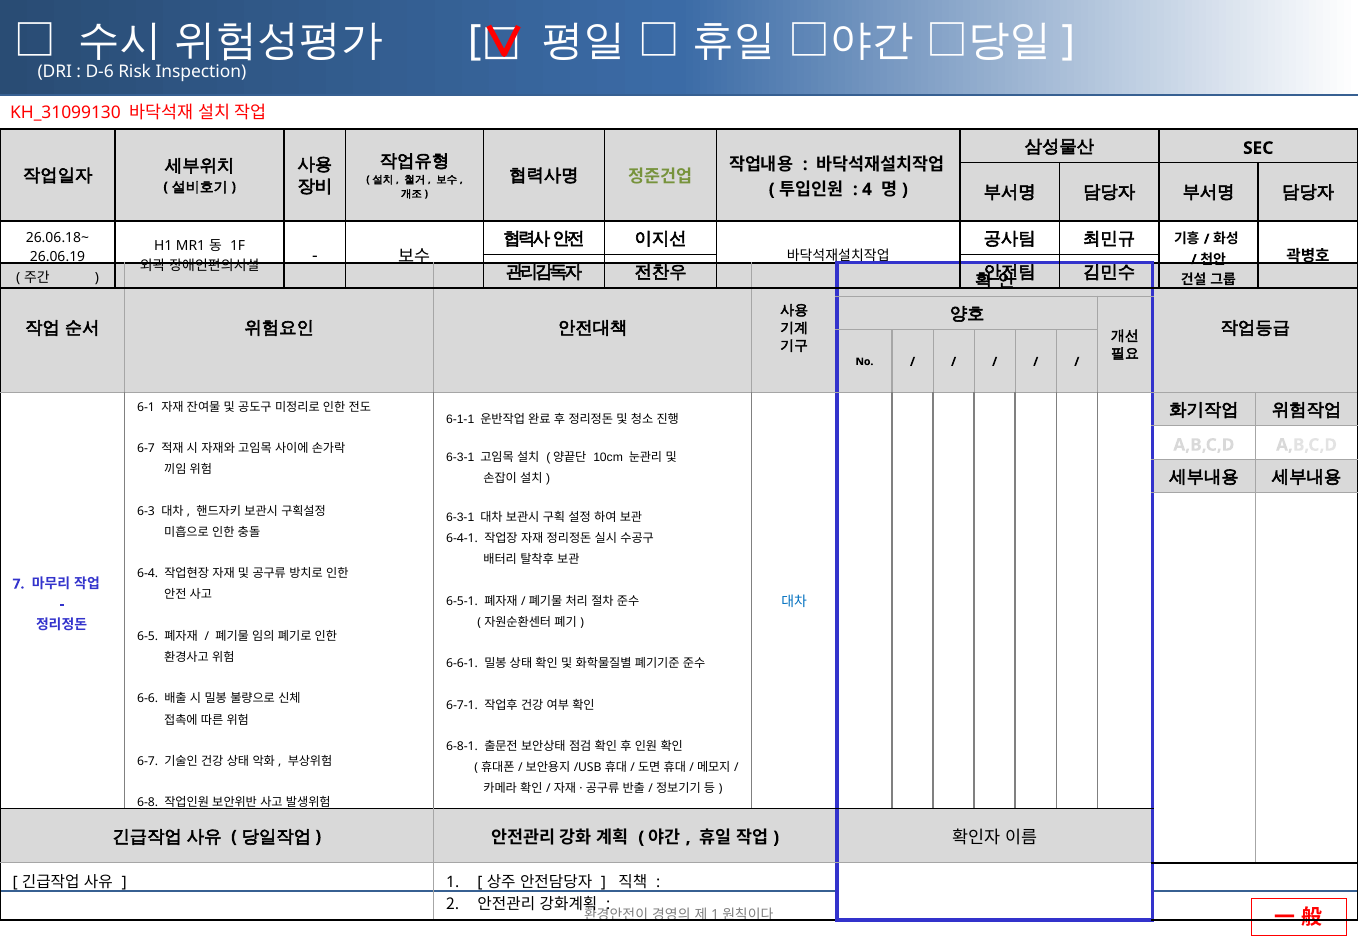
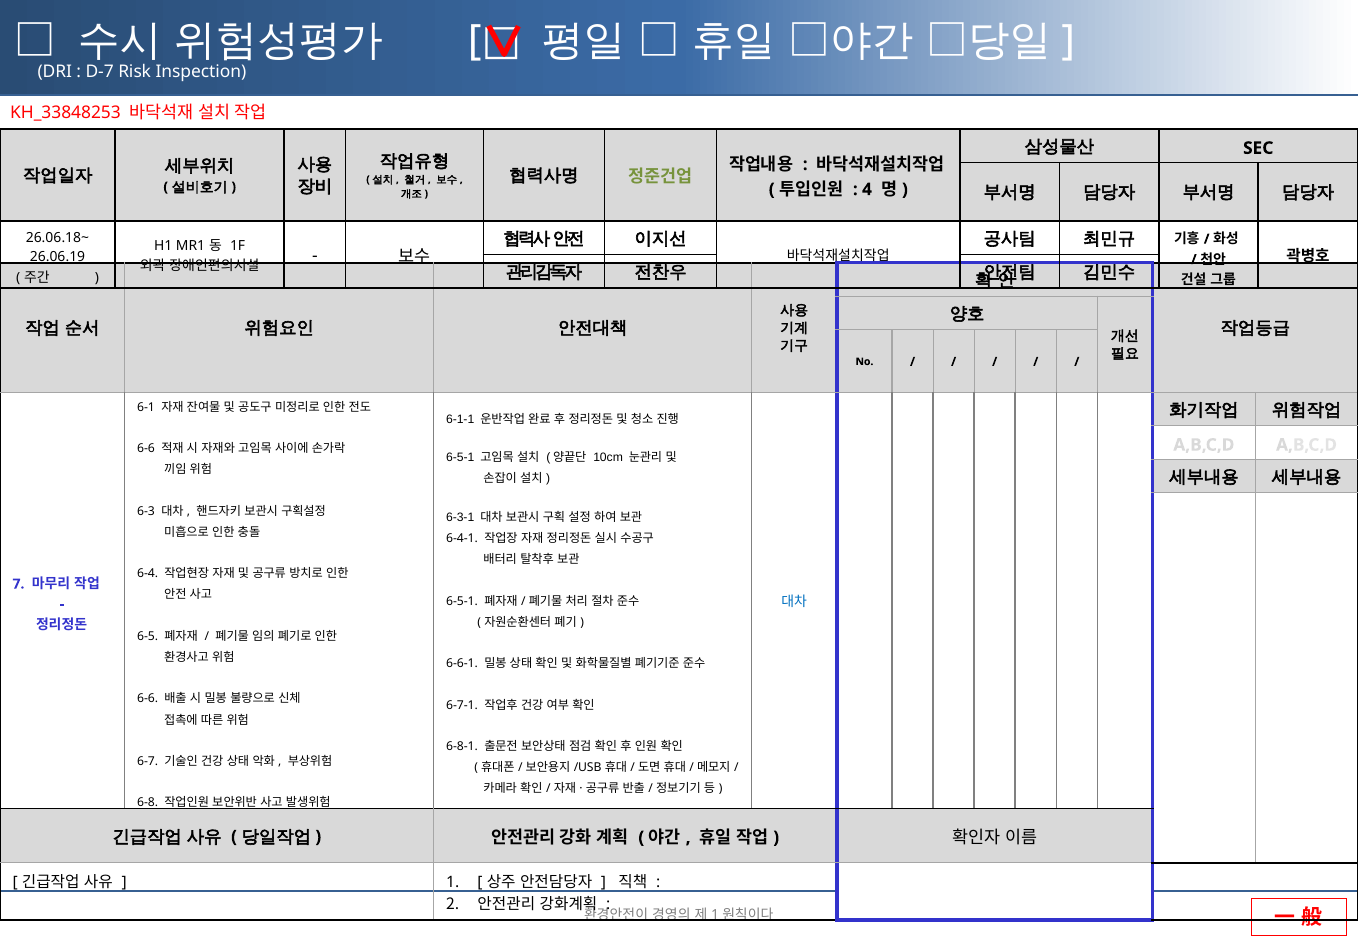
D-6: D-6 -> D-7
KH_31099130: KH_31099130 -> KH_33848253
6-7 at (146, 449): 6-7 -> 6-6
6-3-1 at (460, 458): 6-3-1 -> 6-5-1
